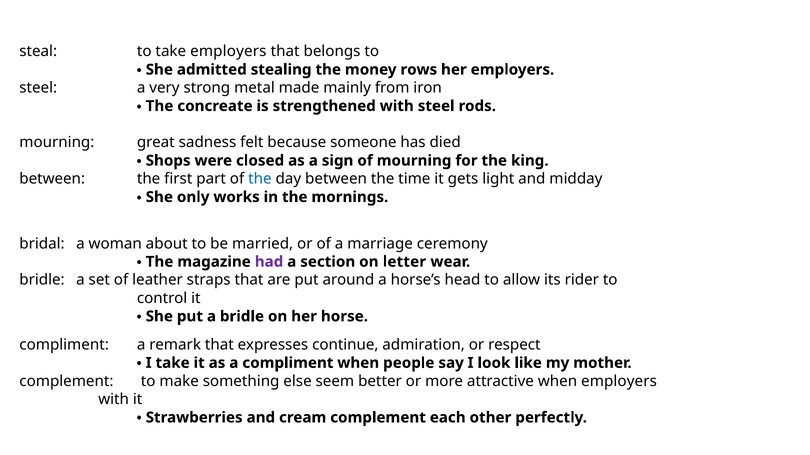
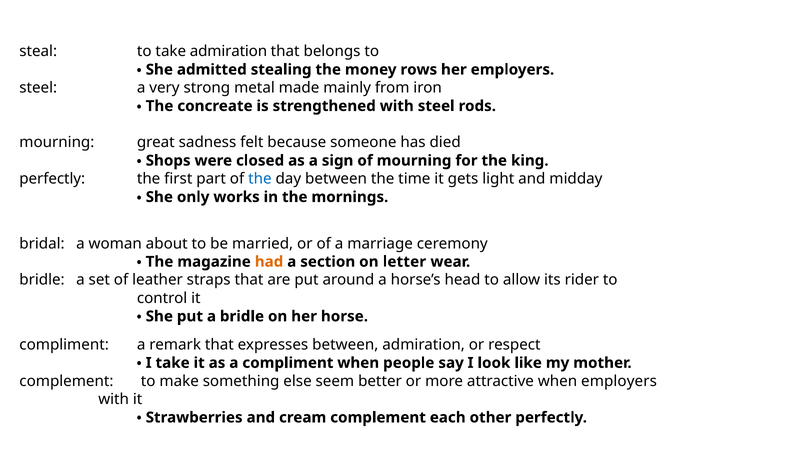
take employers: employers -> admiration
between at (52, 179): between -> perfectly
had colour: purple -> orange
expresses continue: continue -> between
